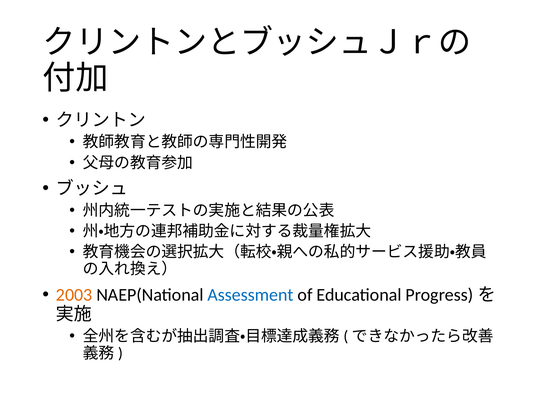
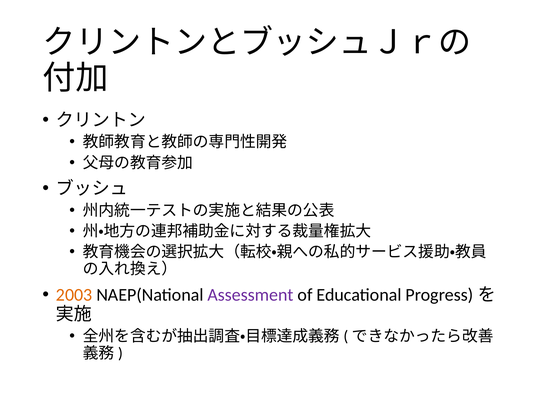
Assessment colour: blue -> purple
